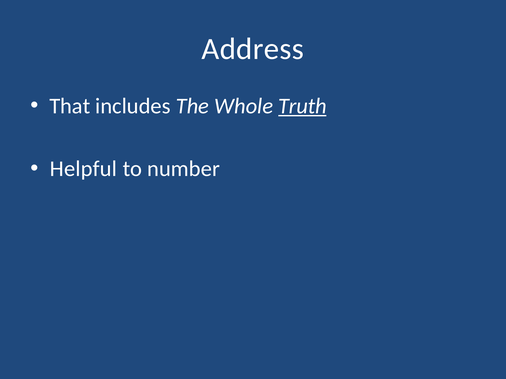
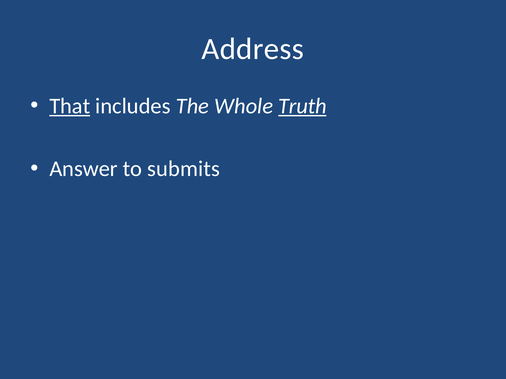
That underline: none -> present
Helpful: Helpful -> Answer
number: number -> submits
